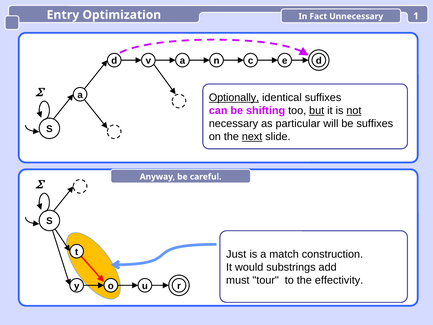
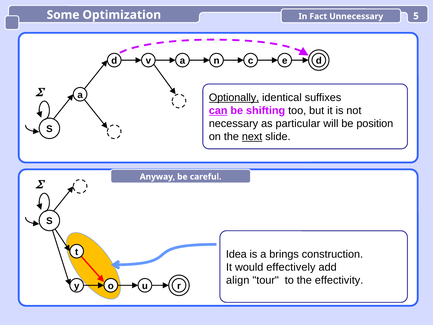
Entry: Entry -> Some
1: 1 -> 5
can underline: none -> present
but underline: present -> none
not underline: present -> none
be suffixes: suffixes -> position
Just: Just -> Idea
match: match -> brings
substrings: substrings -> effectively
must: must -> align
